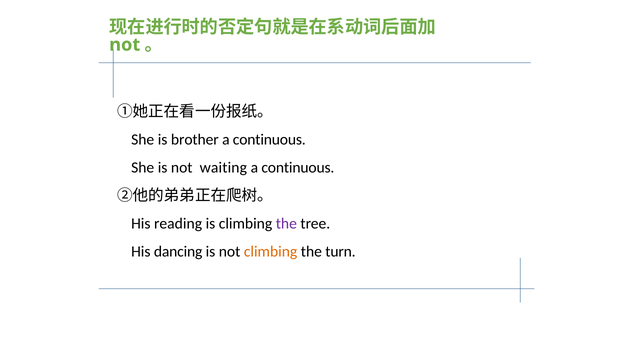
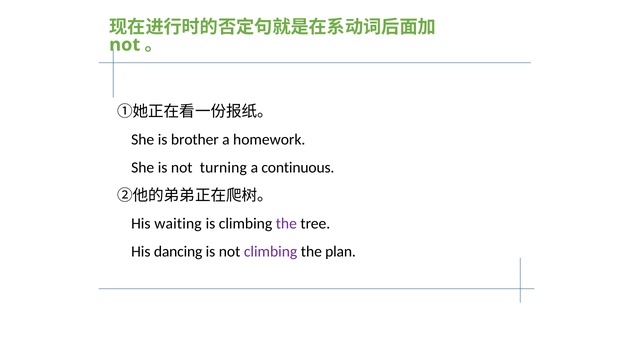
continuous at (269, 140): continuous -> homework
waiting: waiting -> turning
reading: reading -> waiting
climbing at (271, 252) colour: orange -> purple
turn: turn -> plan
